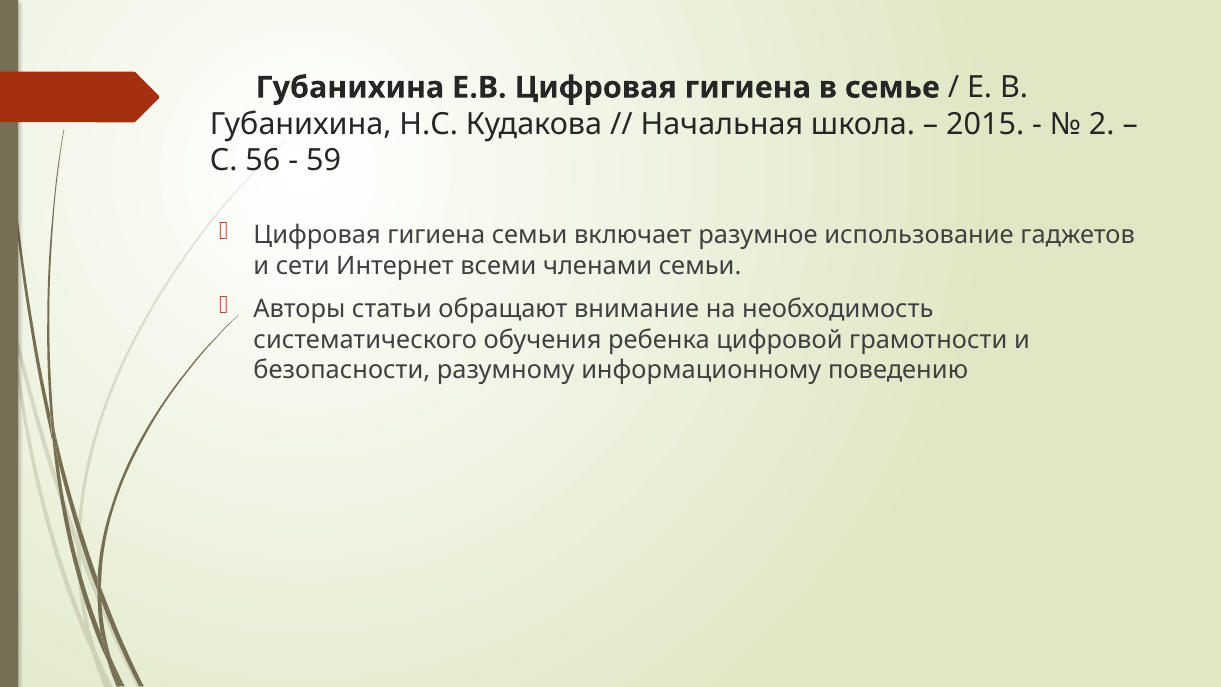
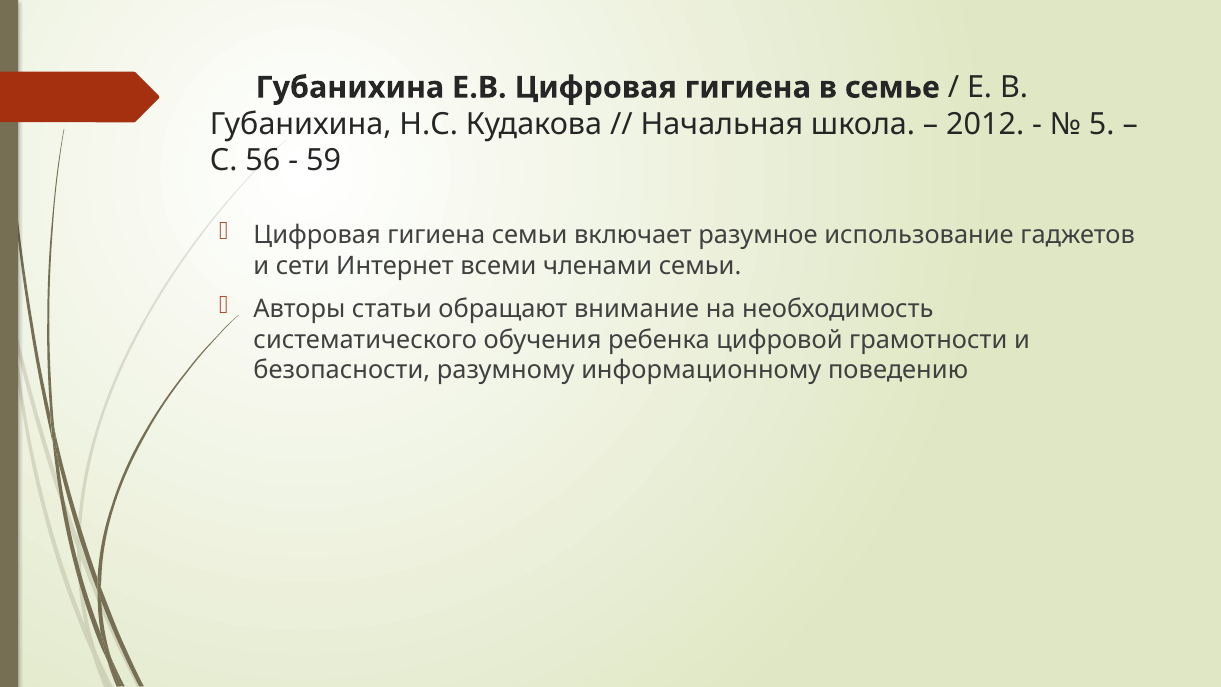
2015: 2015 -> 2012
2: 2 -> 5
